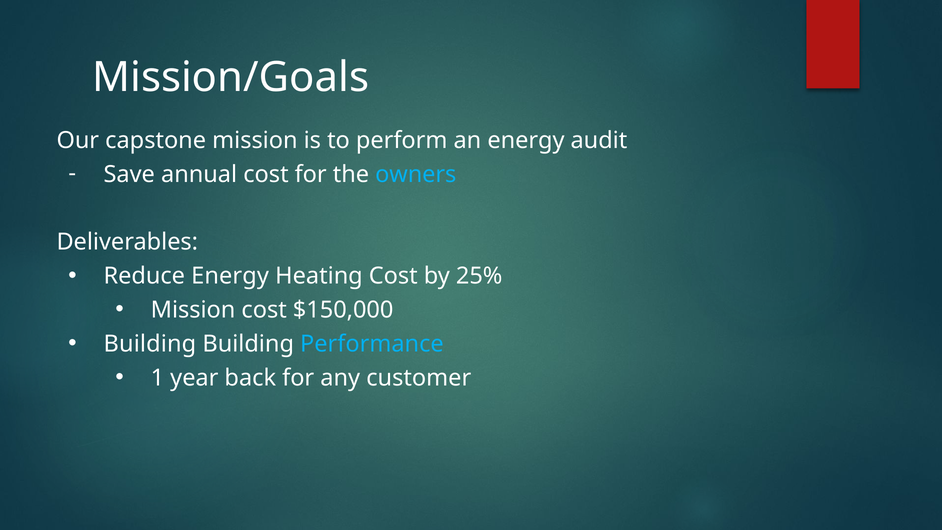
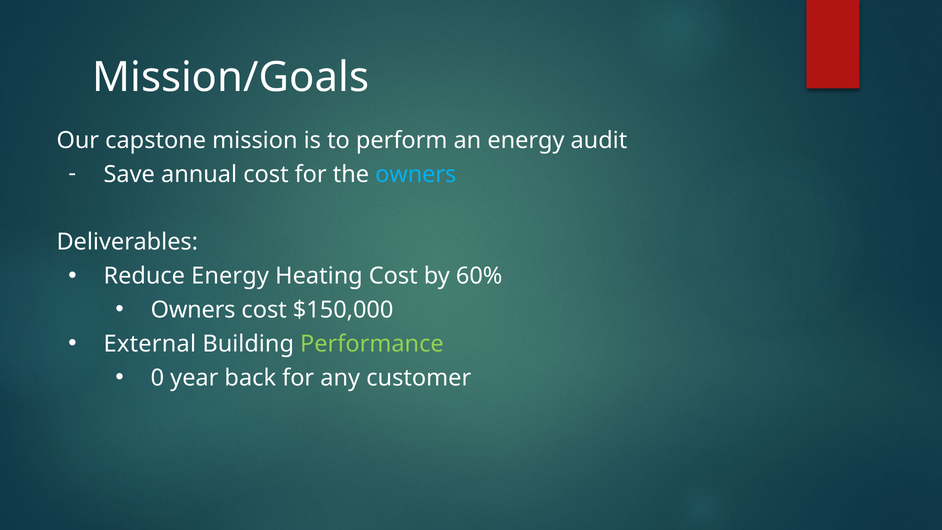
25%: 25% -> 60%
Mission at (193, 310): Mission -> Owners
Building at (150, 344): Building -> External
Performance colour: light blue -> light green
1: 1 -> 0
